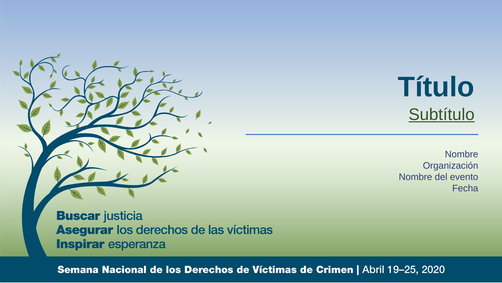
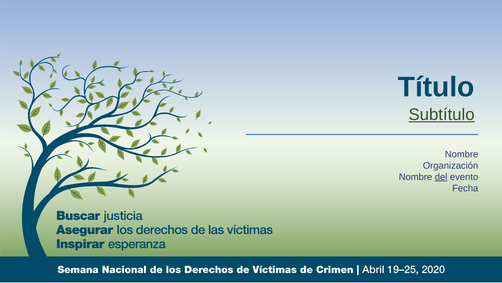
del underline: none -> present
